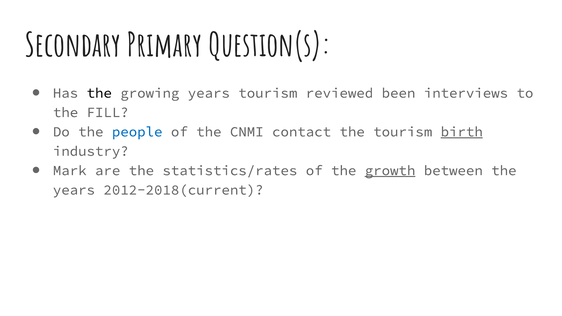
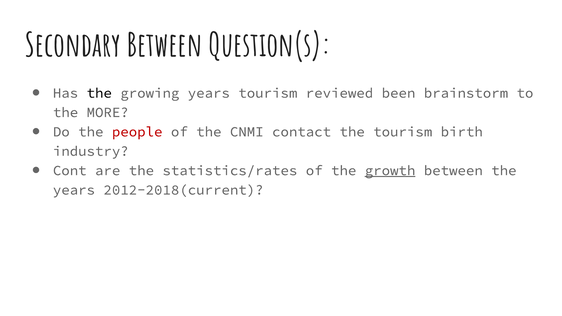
Secondary Primary: Primary -> Between
interviews: interviews -> brainstorm
FILL: FILL -> MORE
people colour: blue -> red
birth underline: present -> none
Mark: Mark -> Cont
